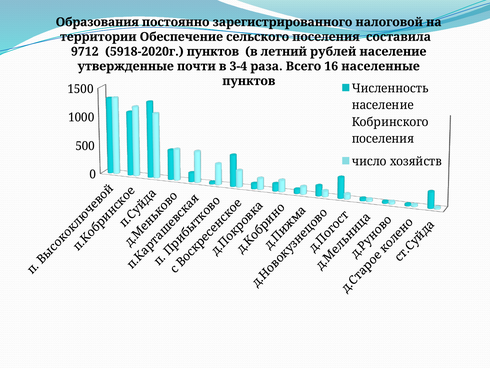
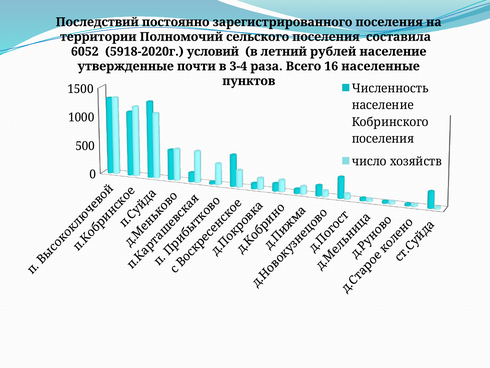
Образования: Образования -> Последствий
зарегистрированного налоговой: налоговой -> поселения
Обеспечение: Обеспечение -> Полномочий
9712: 9712 -> 6052
5918-2020г пунктов: пунктов -> условий
